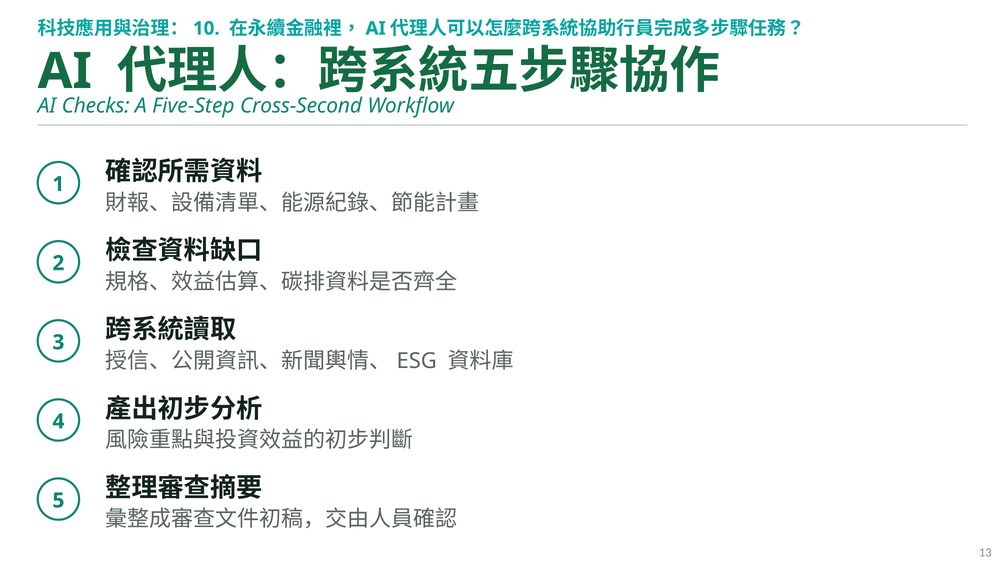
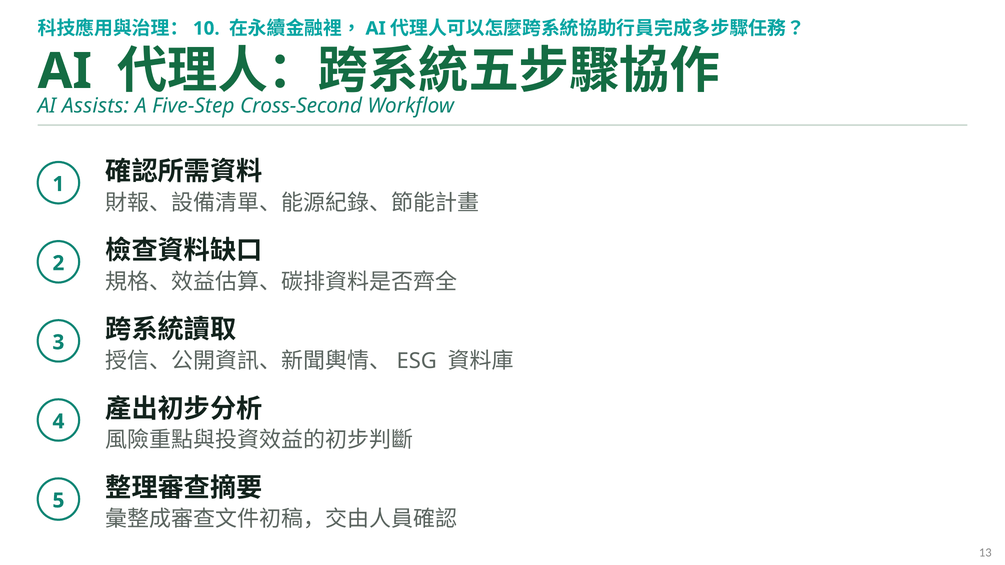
Checks: Checks -> Assists
